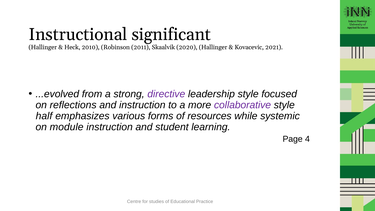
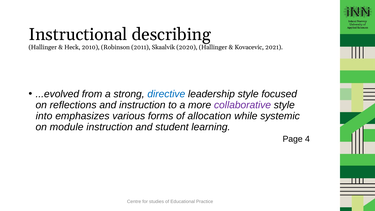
significant: significant -> describing
directive colour: purple -> blue
half: half -> into
resources: resources -> allocation
